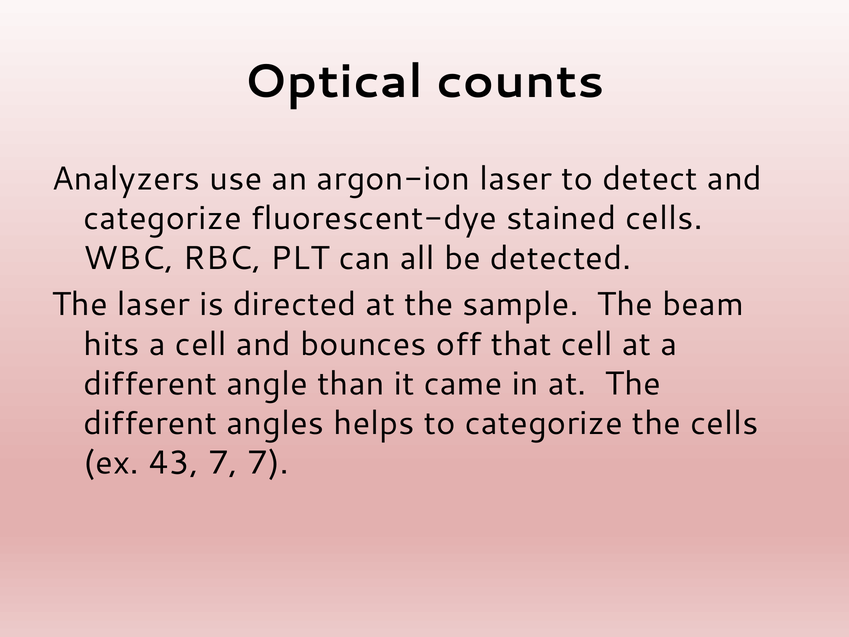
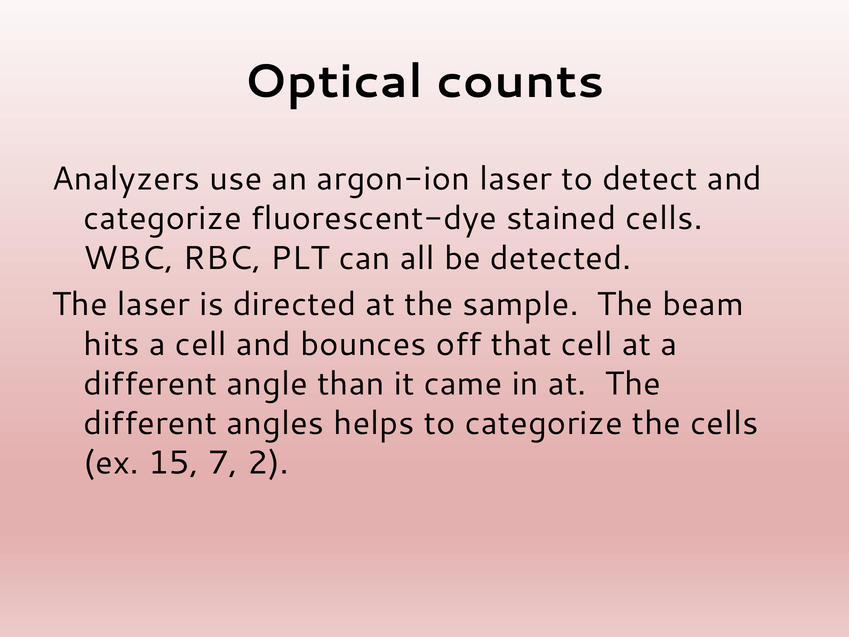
43: 43 -> 15
7 7: 7 -> 2
